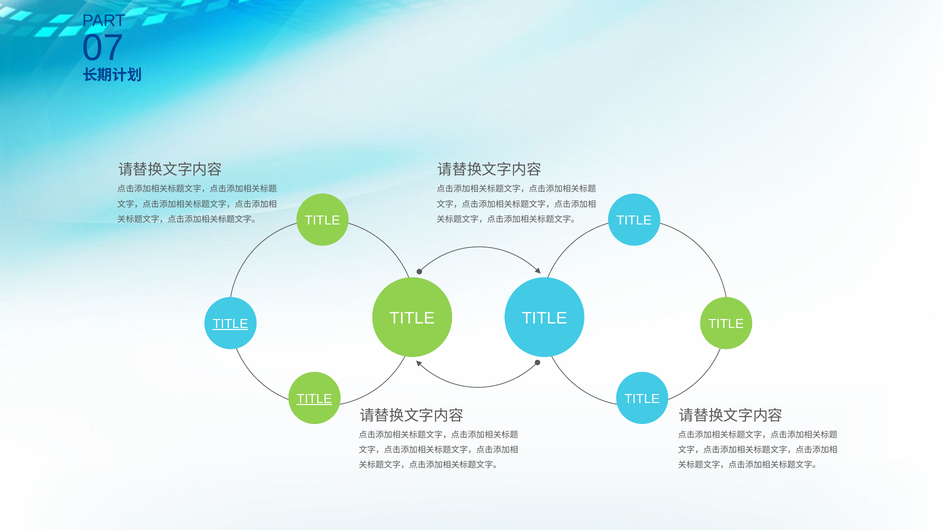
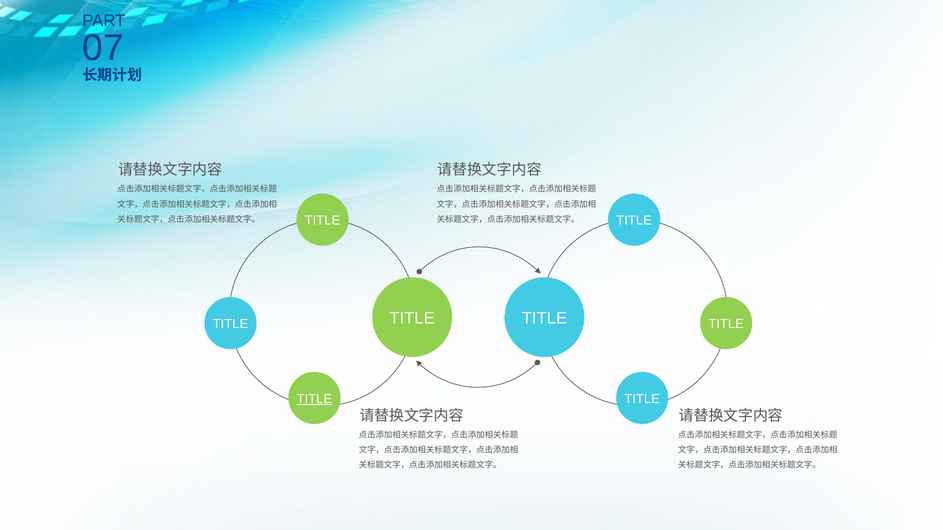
TITLE at (230, 324) underline: present -> none
